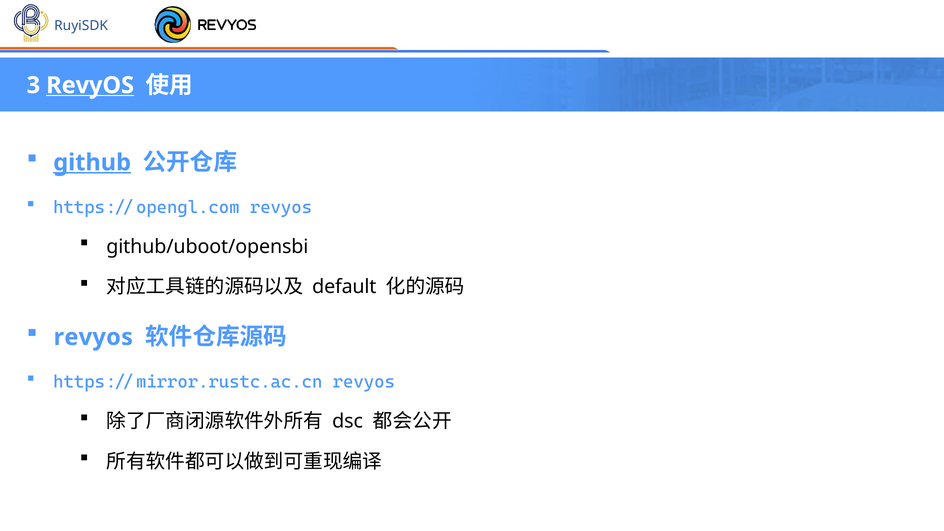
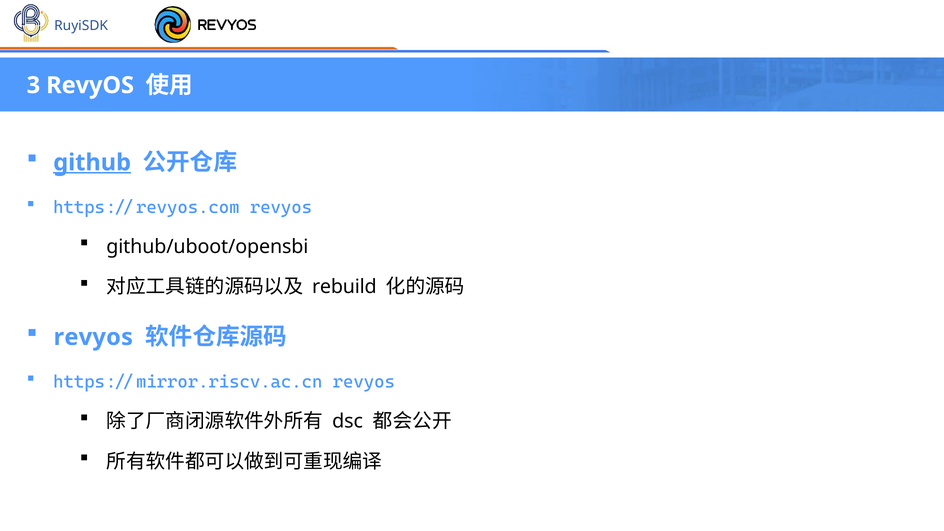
RevyOS at (90, 85) underline: present -> none
https://opengl.com/revyos: https://opengl.com/revyos -> https://revyos.com/revyos
default: default -> rebuild
https://mirror.rustc.ac.cn/revyos/: https://mirror.rustc.ac.cn/revyos/ -> https://mirror.riscv.ac.cn/revyos/
